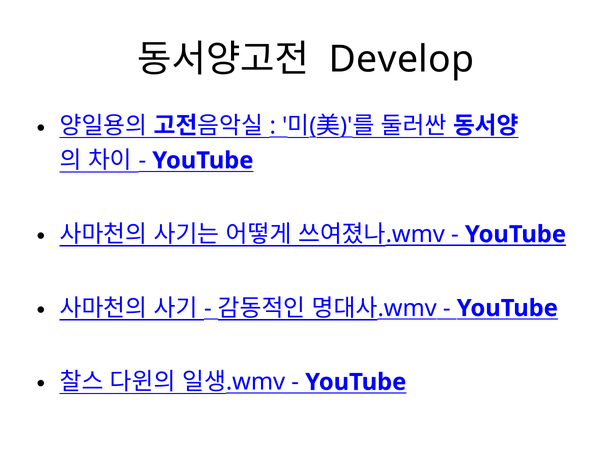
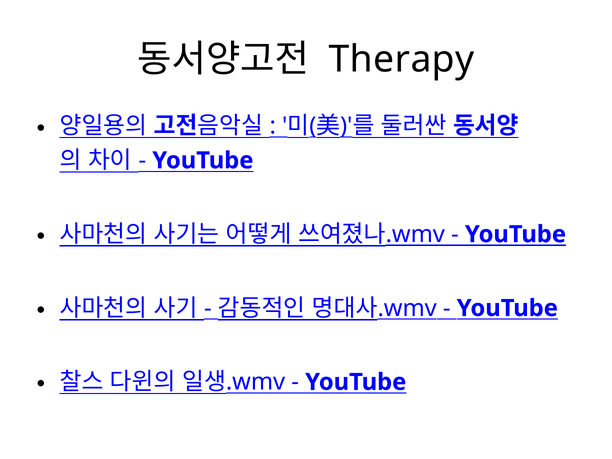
Develop: Develop -> Therapy
